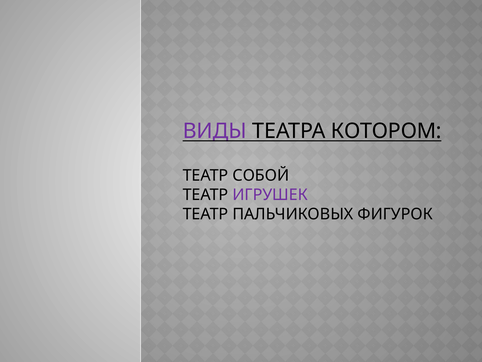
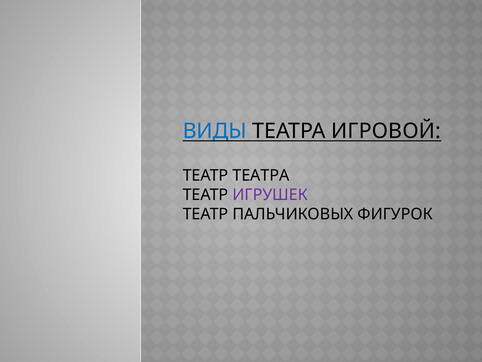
ВИДЫ colour: purple -> blue
КОТОРОМ: КОТОРОМ -> ИГРОВОЙ
ТЕАТР СОБОЙ: СОБОЙ -> ТЕАТРА
